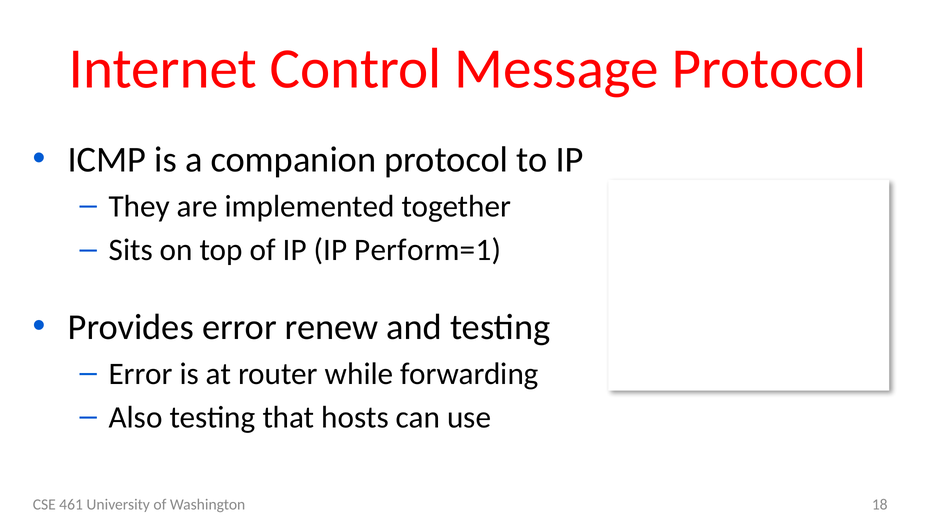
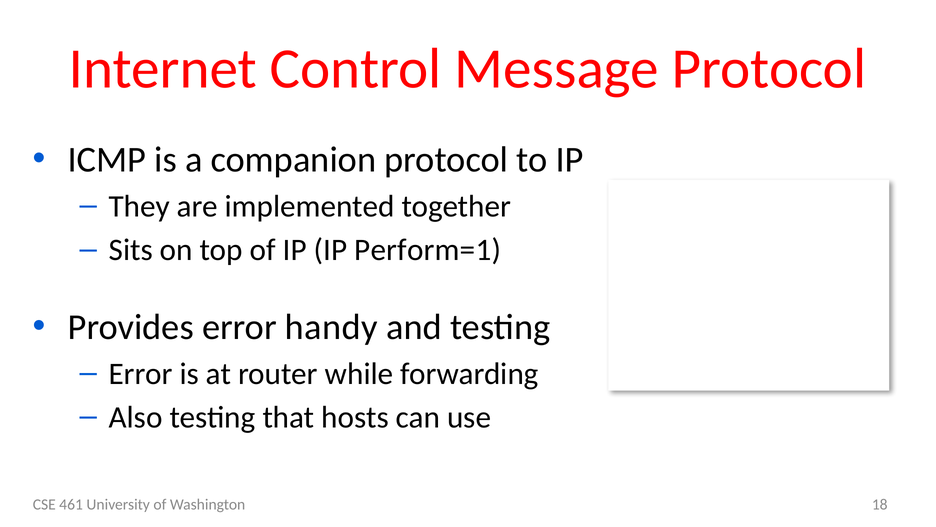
renew: renew -> handy
